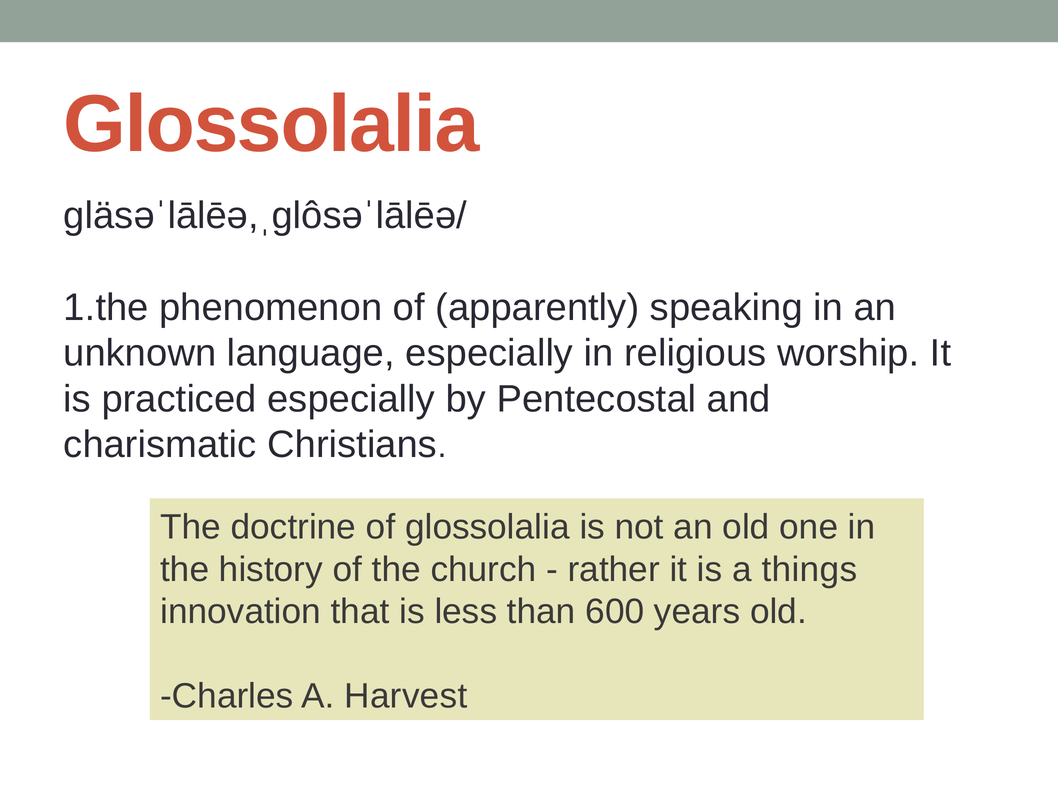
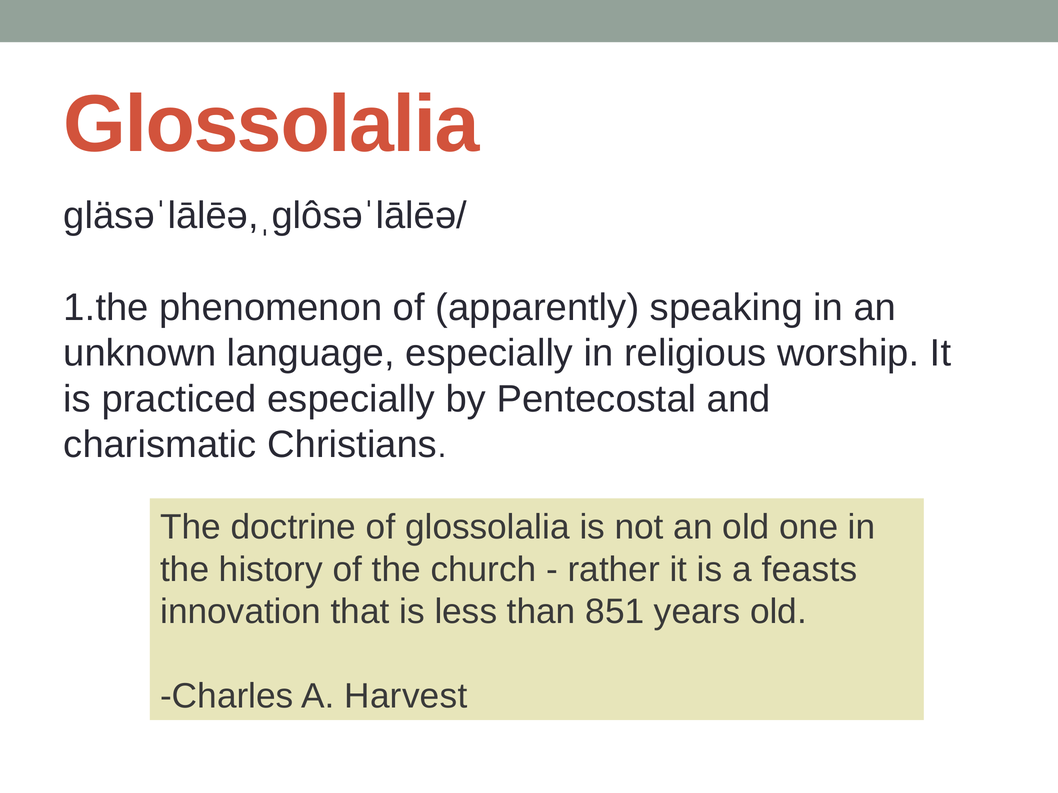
things: things -> feasts
600: 600 -> 851
